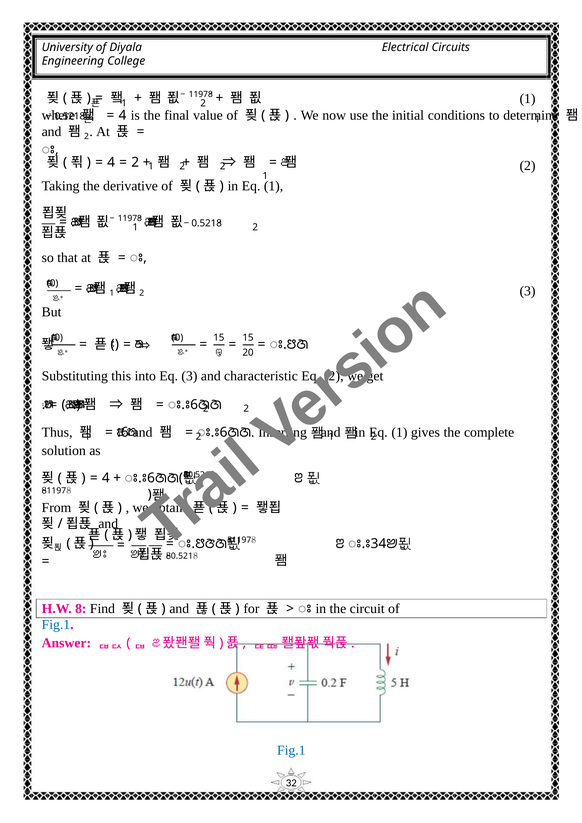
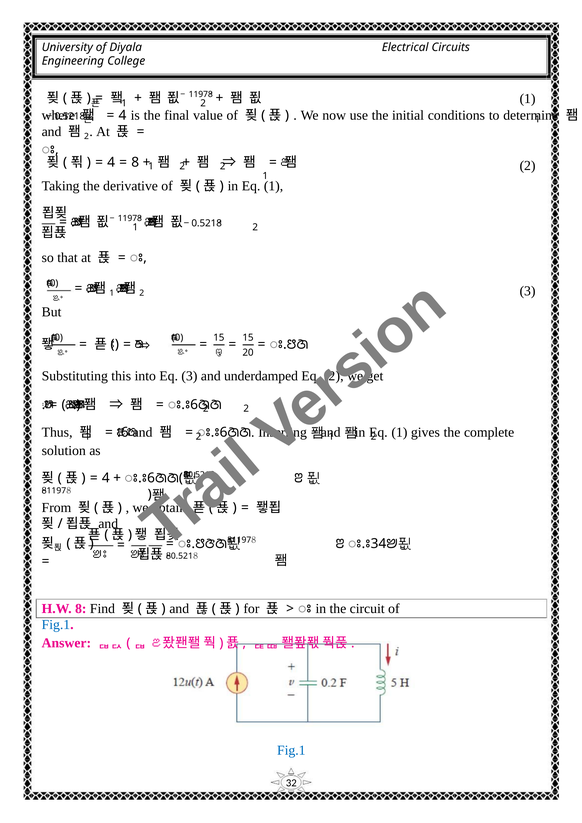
2 at (135, 162): 2 -> 8
characteristic: characteristic -> underdamped
